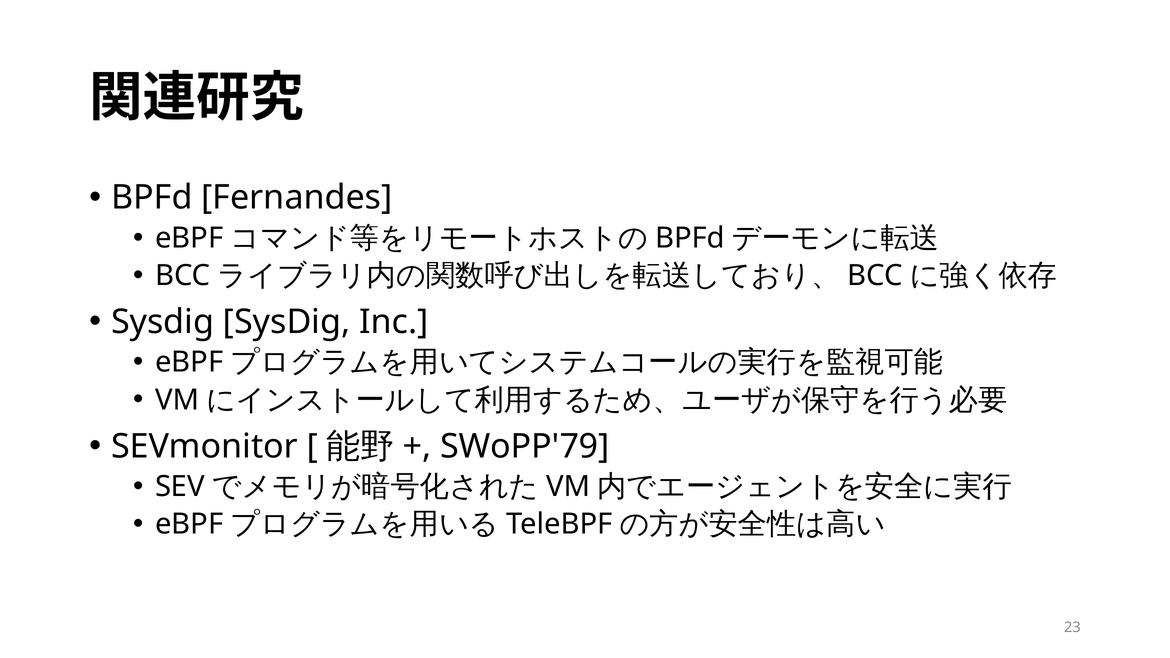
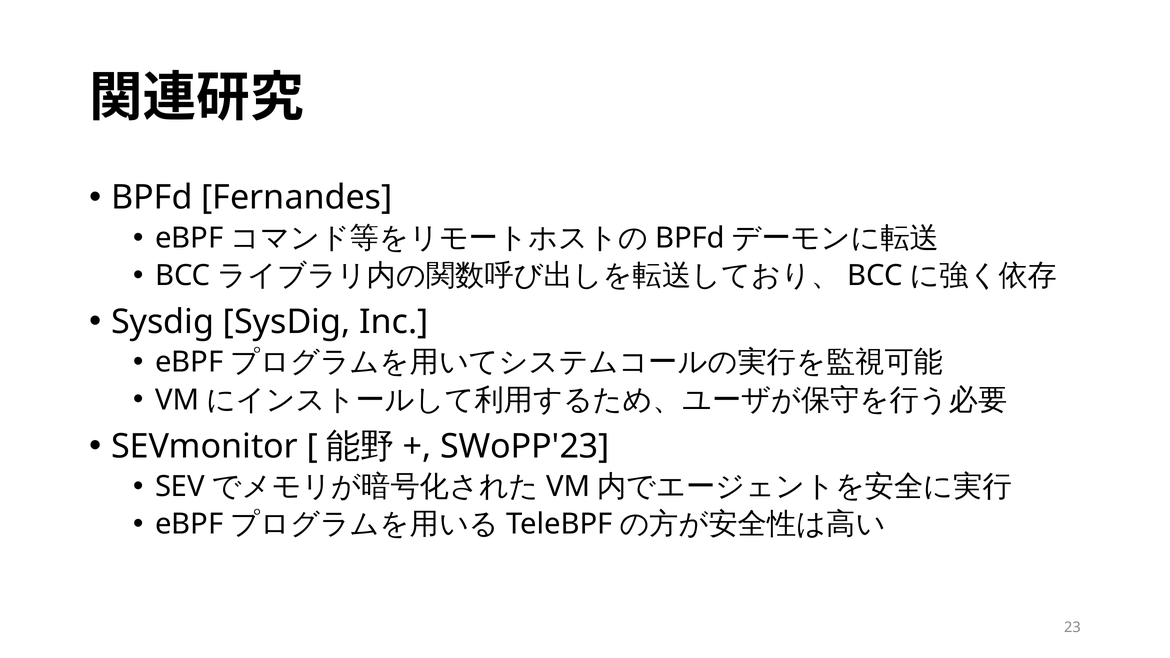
SWoPP'79: SWoPP'79 -> SWoPP'23
